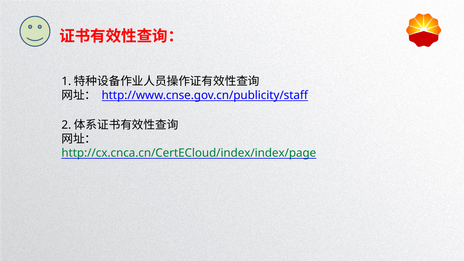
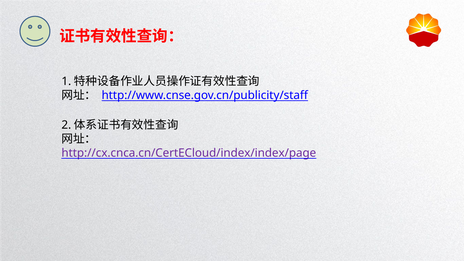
http://cx.cnca.cn/CertECloud/index/index/page colour: green -> purple
